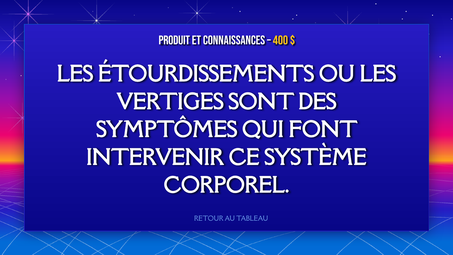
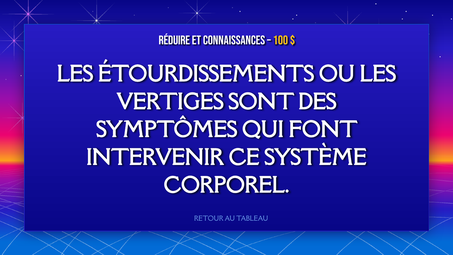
PRODUIT: PRODUIT -> RÉDUIRE
400: 400 -> 100
